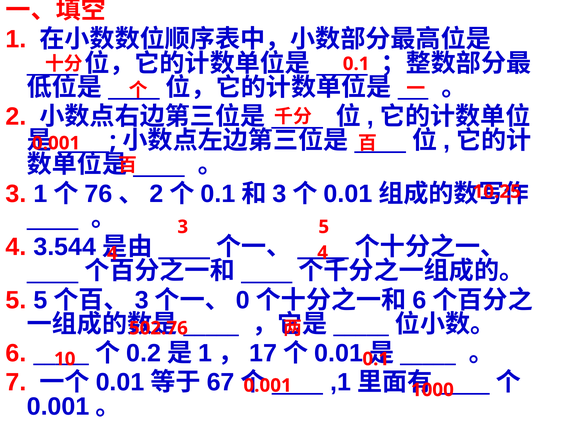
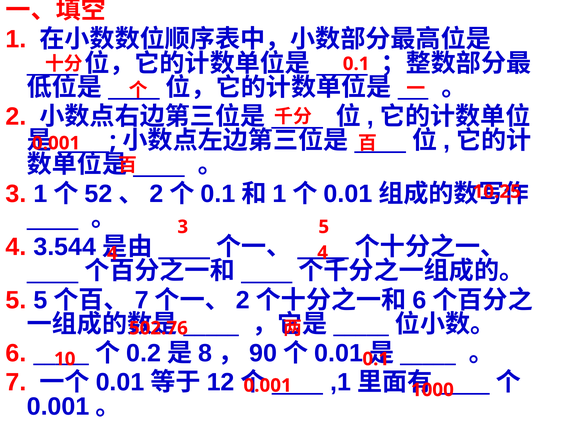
76: 76 -> 52
3 at (279, 194): 3 -> 1
3 at (142, 300): 3 -> 7
0 at (243, 300): 0 -> 2
1 at (205, 353): 1 -> 8
17: 17 -> 90
67: 67 -> 12
